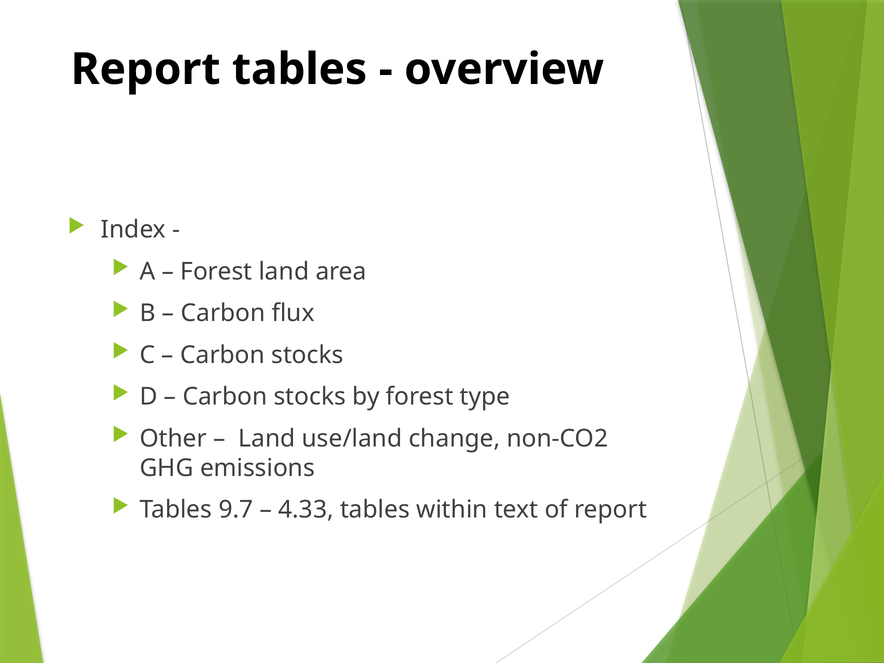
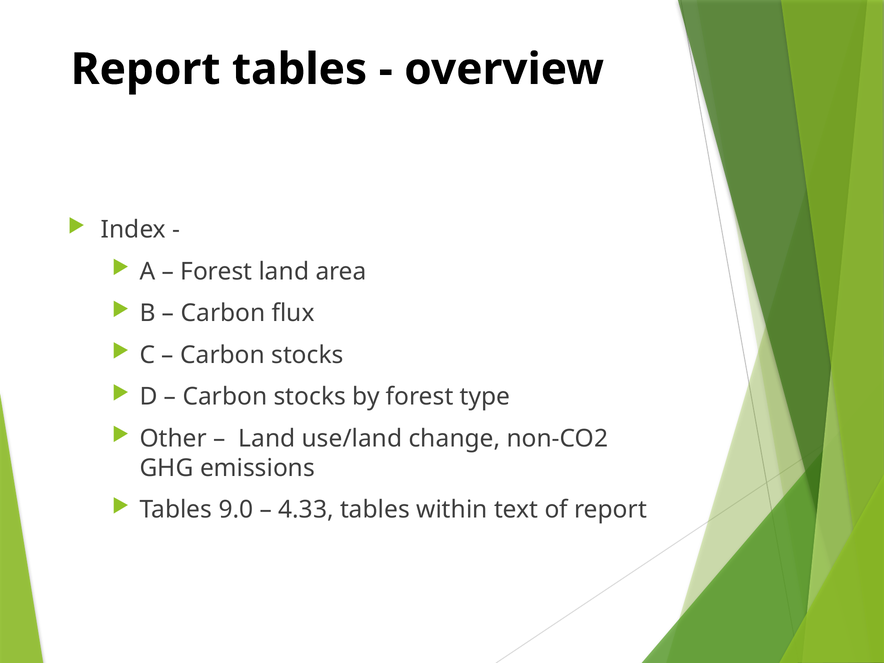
9.7: 9.7 -> 9.0
